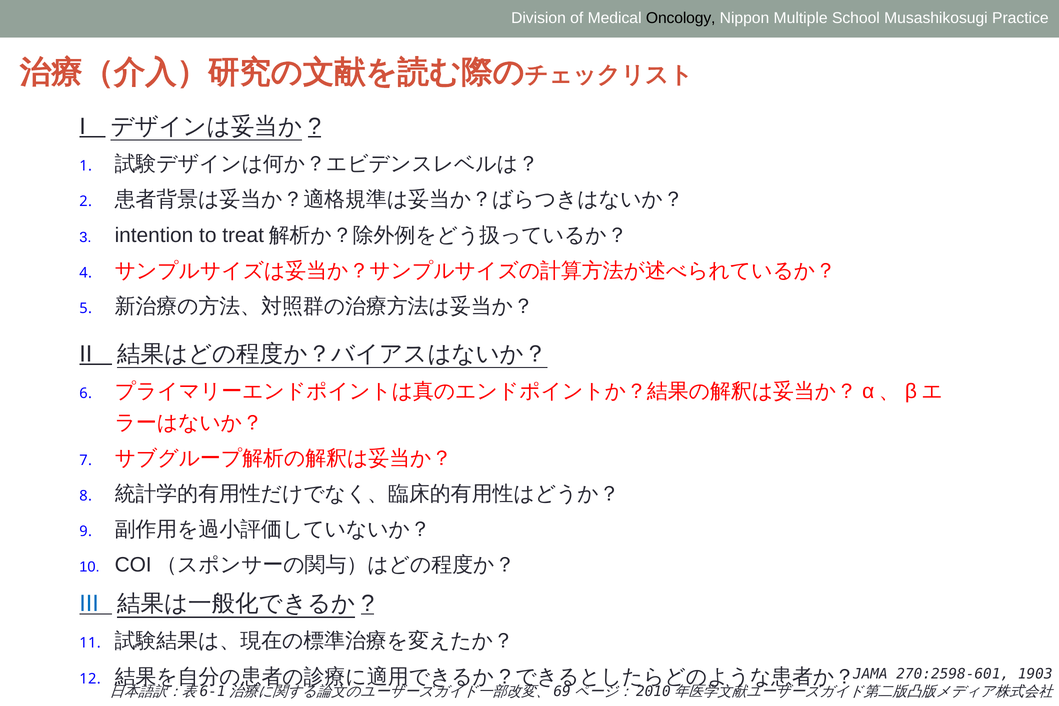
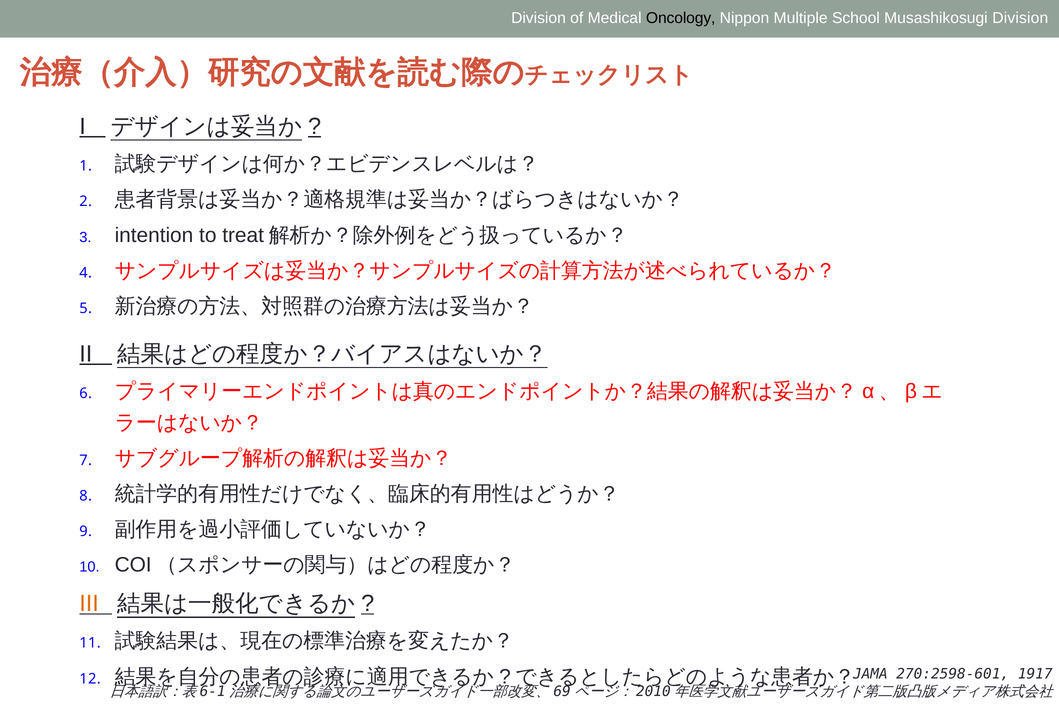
Musashikosugi Practice: Practice -> Division
III colour: blue -> orange
1903: 1903 -> 1917
